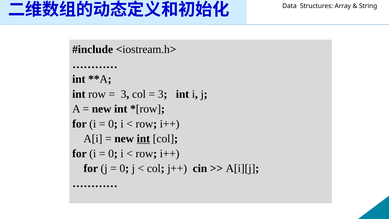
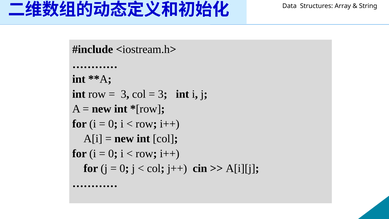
int at (143, 139) underline: present -> none
